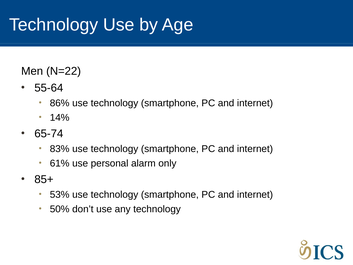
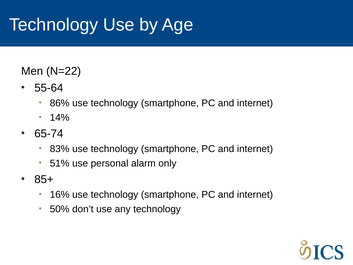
61%: 61% -> 51%
53%: 53% -> 16%
